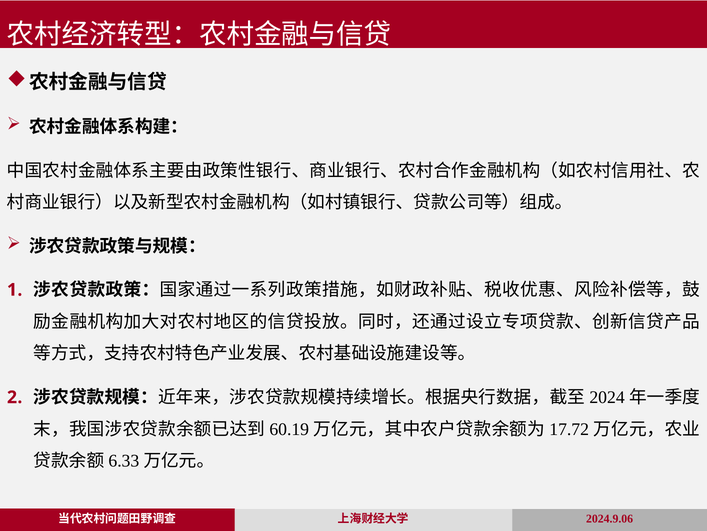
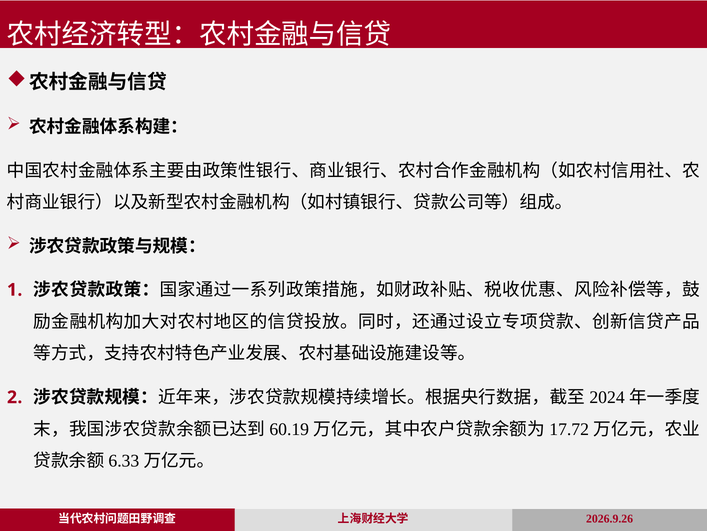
2024.9.06: 2024.9.06 -> 2026.9.26
